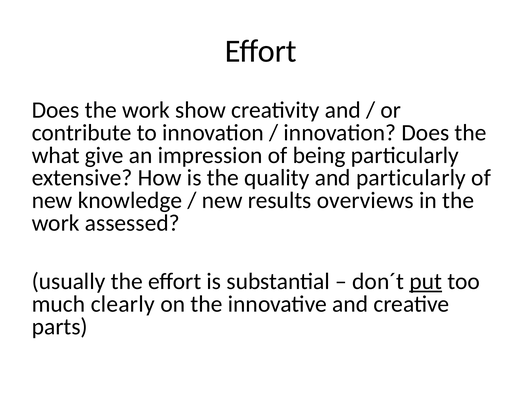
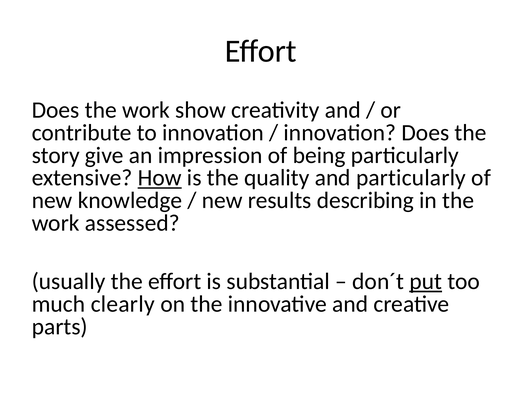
what: what -> story
How underline: none -> present
overviews: overviews -> describing
